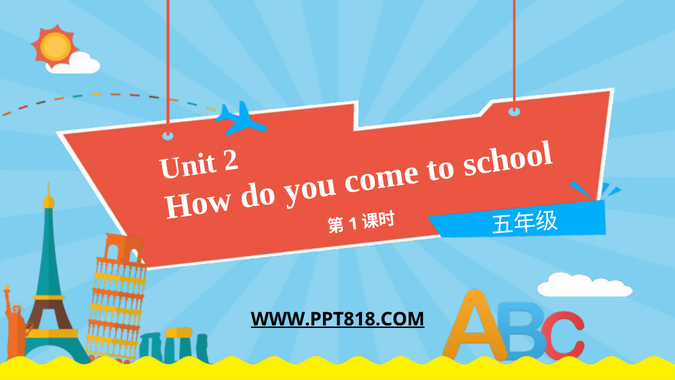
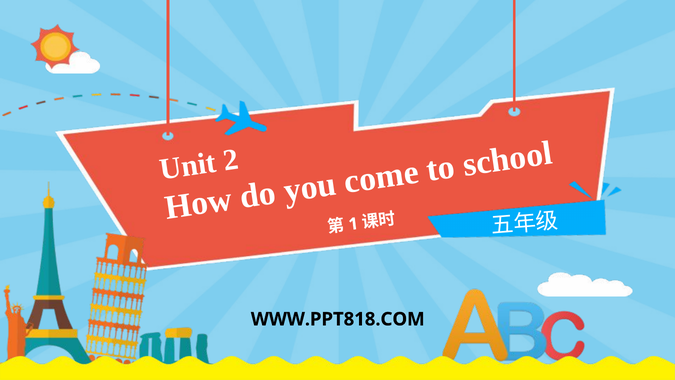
WWW.PPT818.COM underline: present -> none
